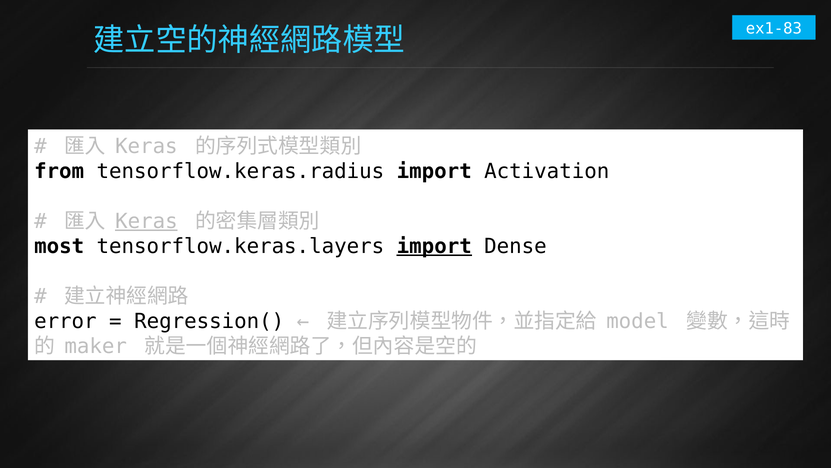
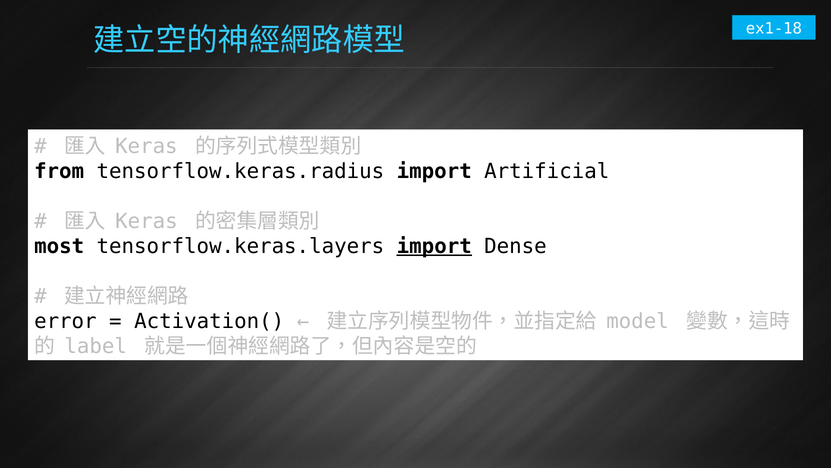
ex1-83: ex1-83 -> ex1-18
Activation: Activation -> Artificial
Keras at (146, 221) underline: present -> none
Regression(: Regression( -> Activation(
maker: maker -> label
